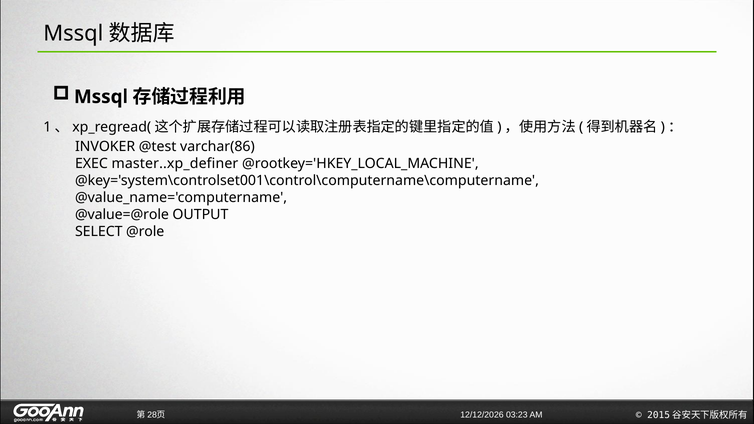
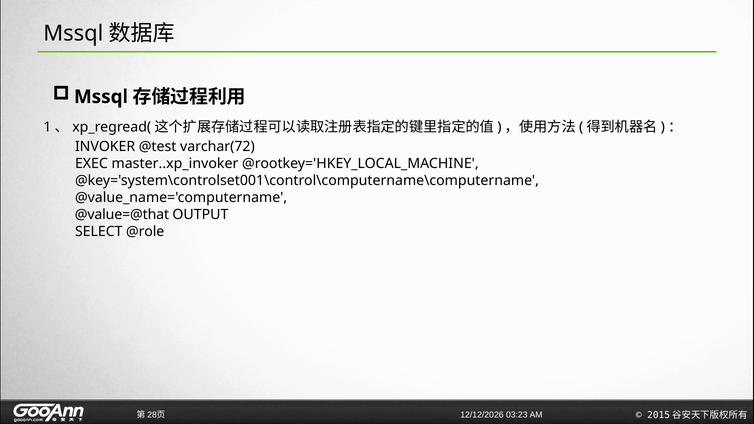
varchar(86: varchar(86 -> varchar(72
master..xp_definer: master..xp_definer -> master..xp_invoker
@value=@role: @value=@role -> @value=@that
